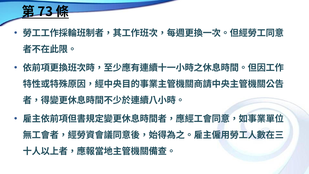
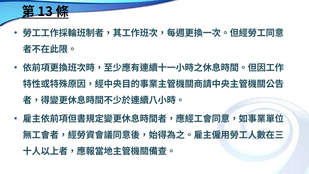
73: 73 -> 13
